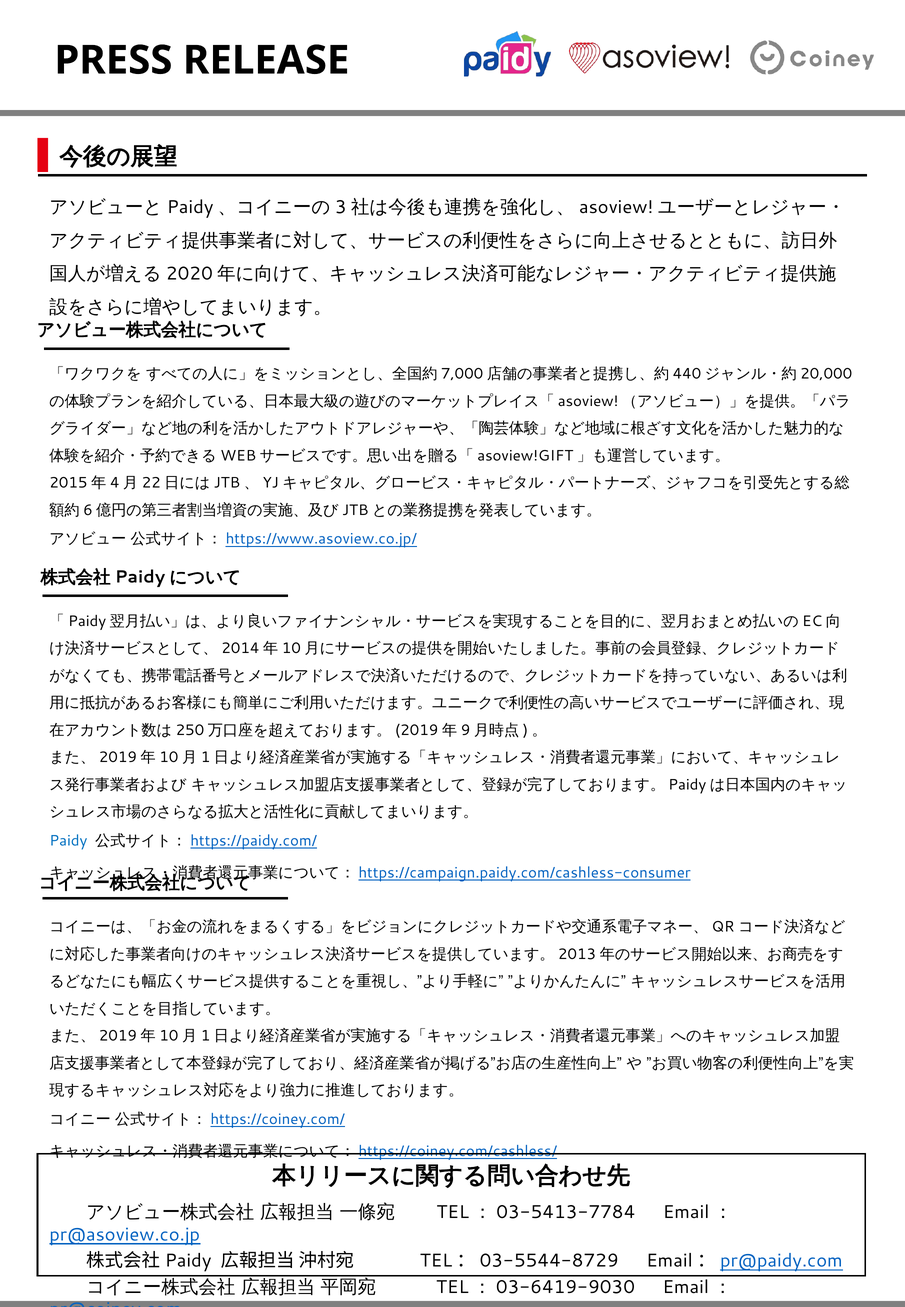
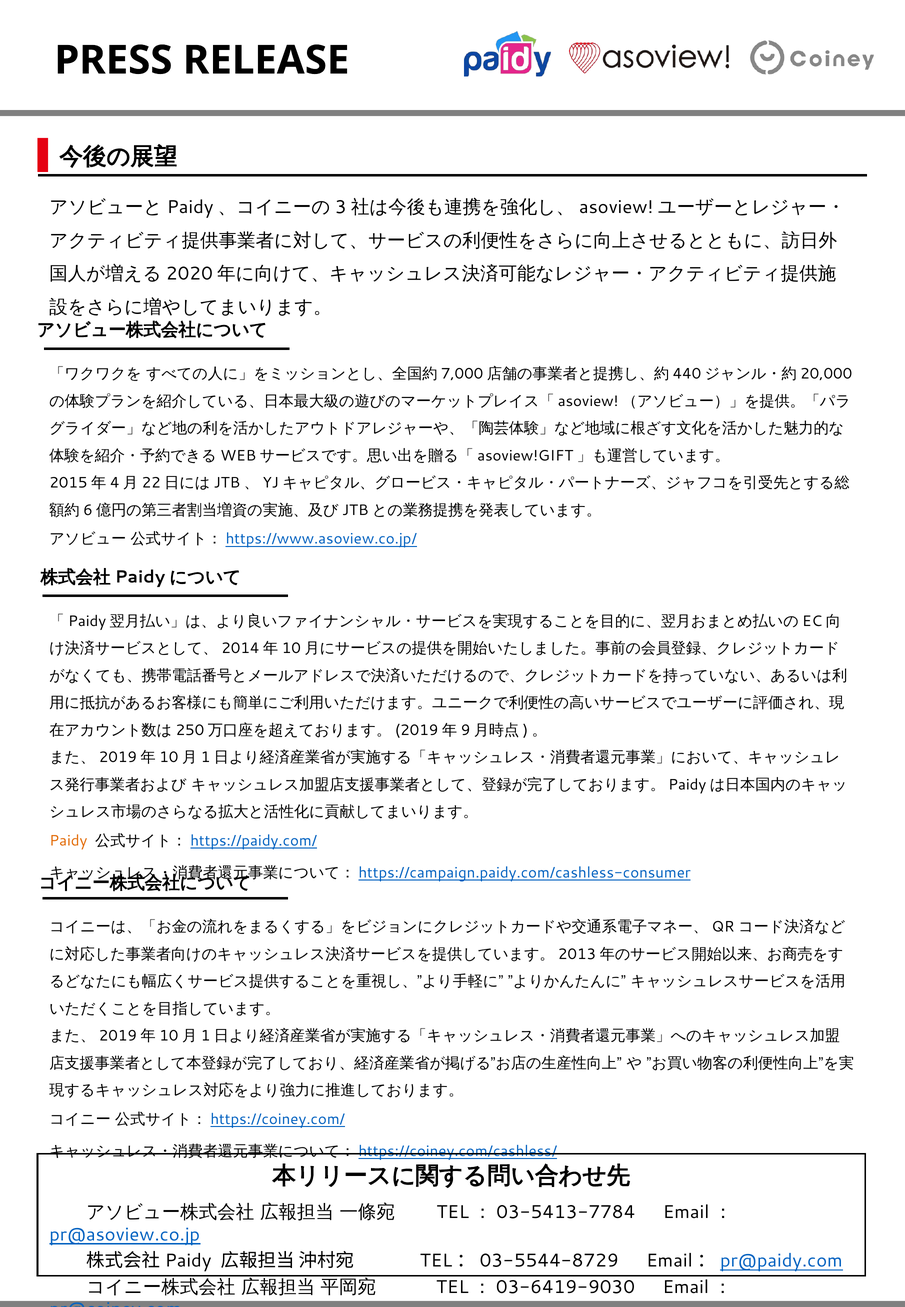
Paidy colour: blue -> orange
